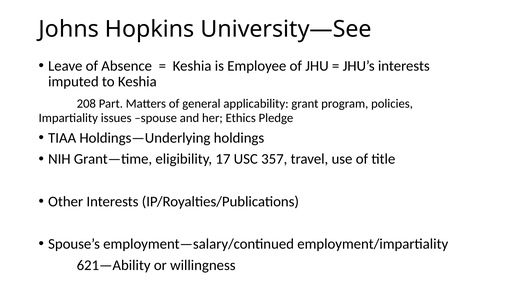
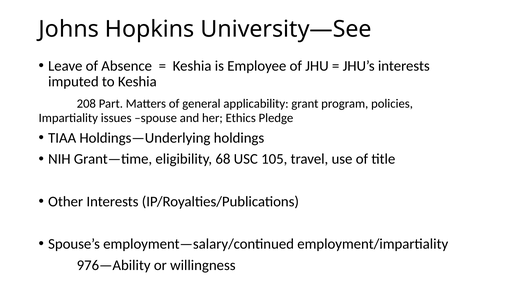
17: 17 -> 68
357: 357 -> 105
621—Ability: 621—Ability -> 976—Ability
